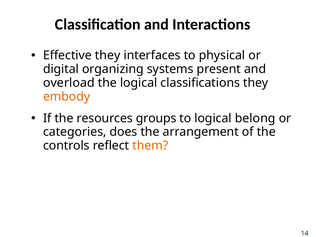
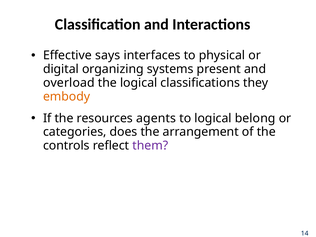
Effective they: they -> says
groups: groups -> agents
them colour: orange -> purple
